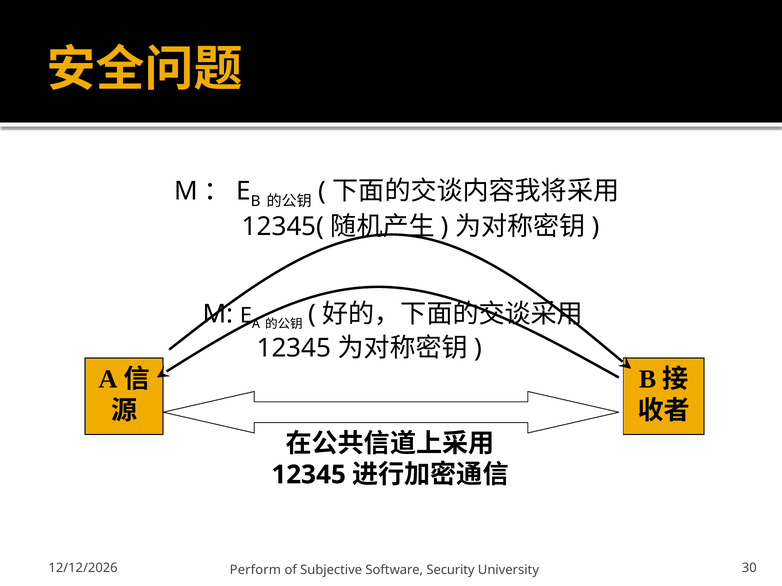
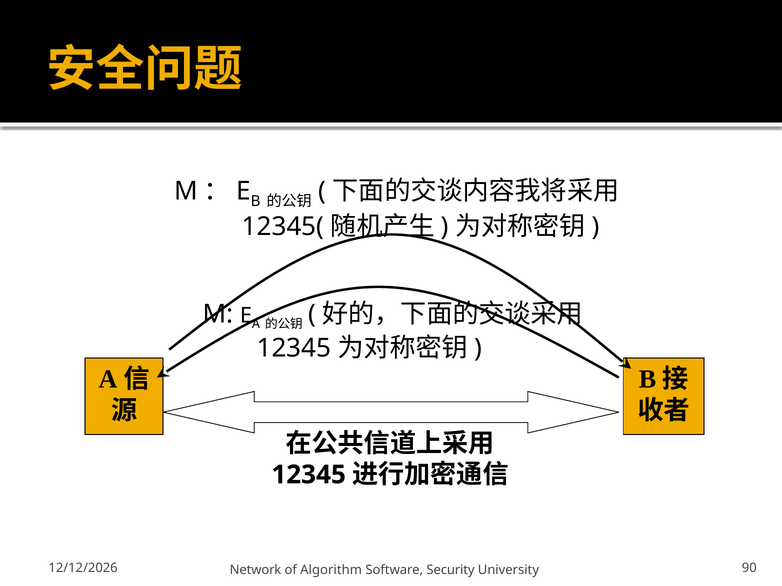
Perform: Perform -> Network
Subjective: Subjective -> Algorithm
30: 30 -> 90
